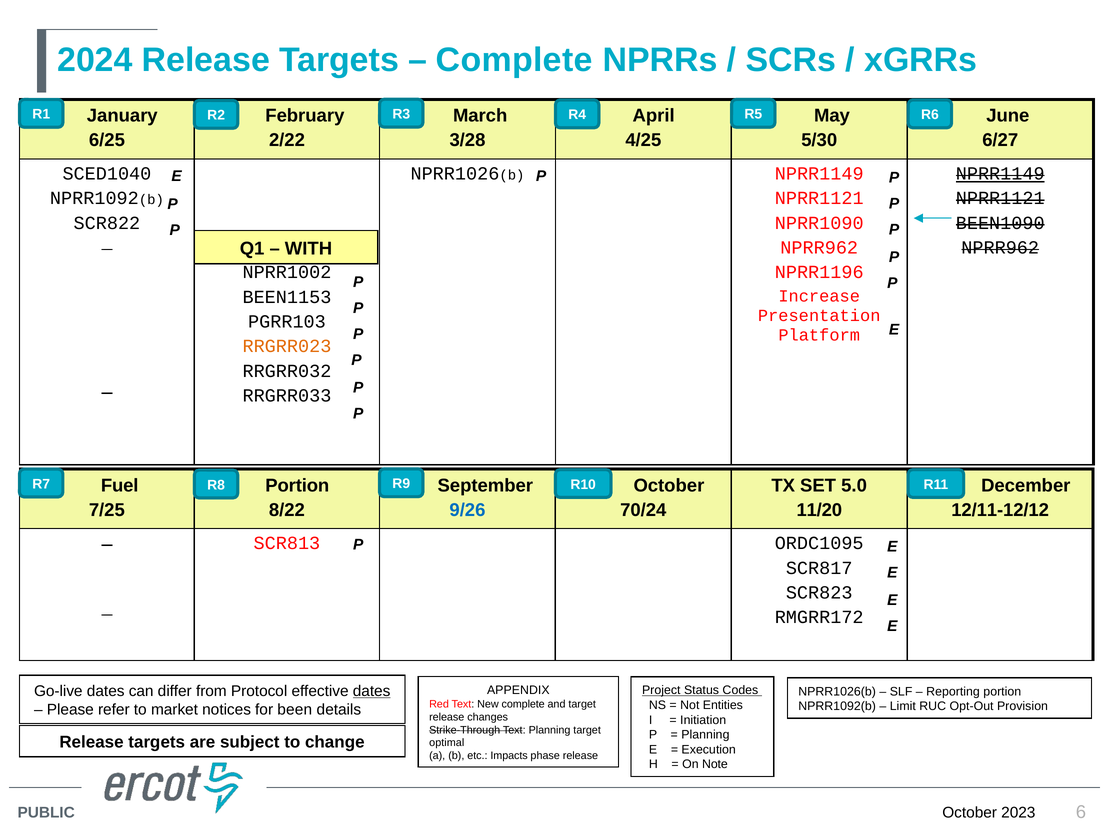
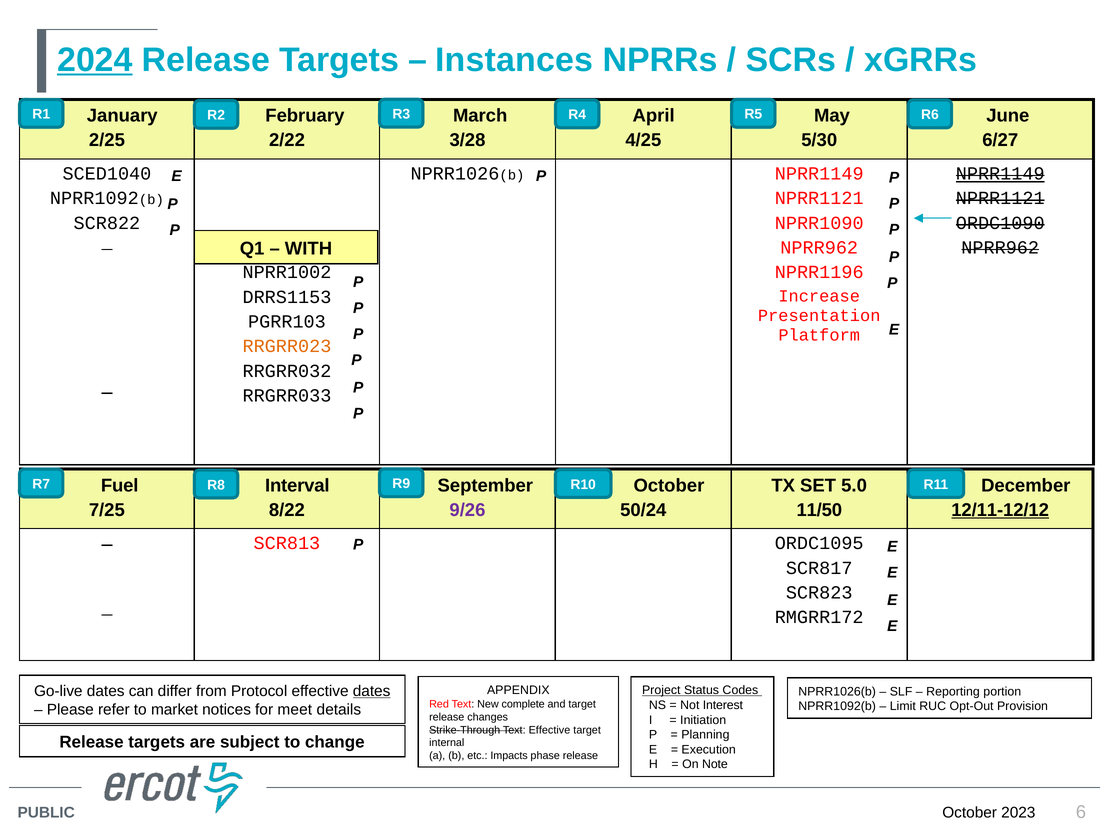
2024 underline: none -> present
Complete at (514, 60): Complete -> Instances
6/25: 6/25 -> 2/25
BEEN1090: BEEN1090 -> ORDC1090
BEEN1153: BEEN1153 -> DRRS1153
Portion at (297, 485): Portion -> Interval
9/26 colour: blue -> purple
70/24: 70/24 -> 50/24
11/20: 11/20 -> 11/50
12/11-12/12 underline: none -> present
Entities: Entities -> Interest
been: been -> meet
Text Planning: Planning -> Effective
optimal: optimal -> internal
